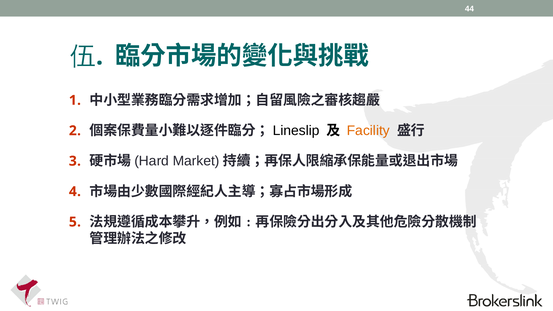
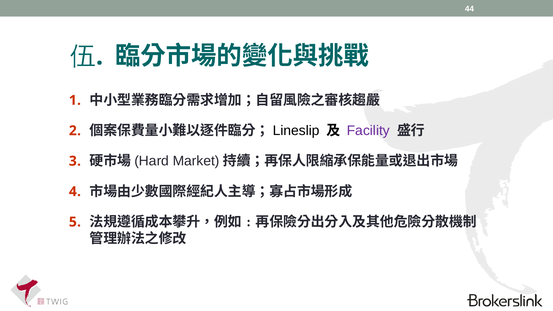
Facility colour: orange -> purple
